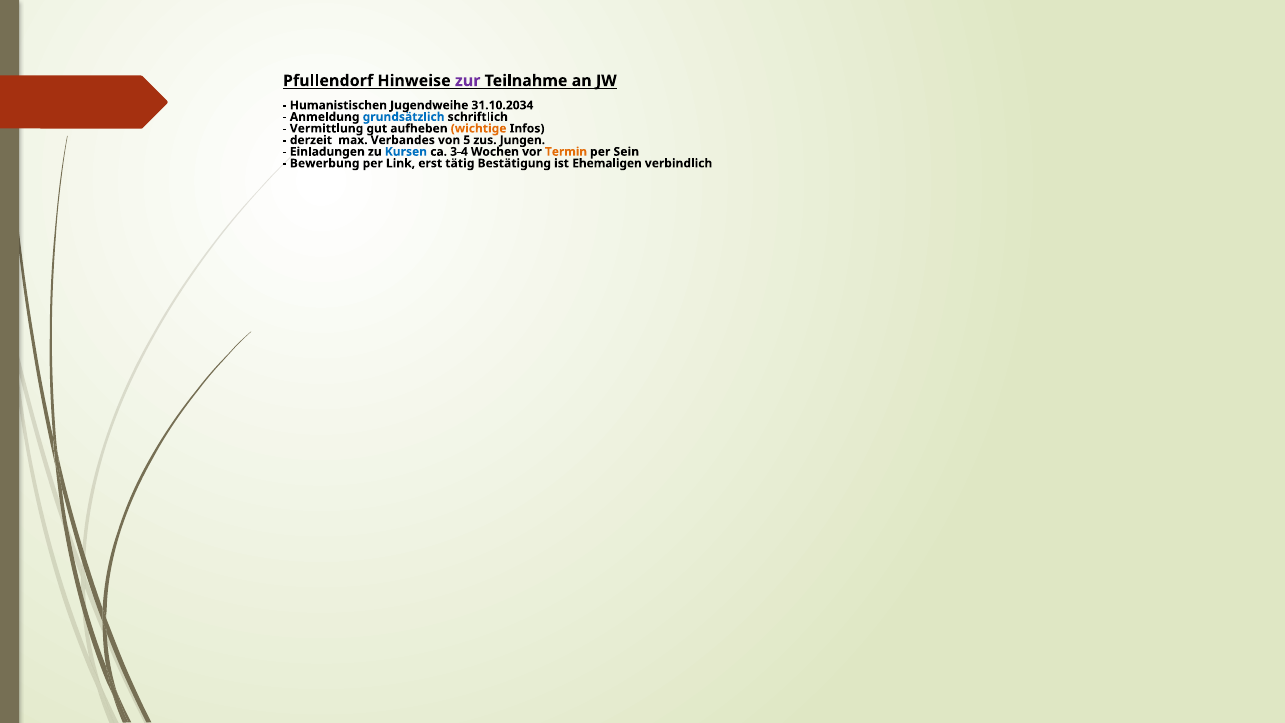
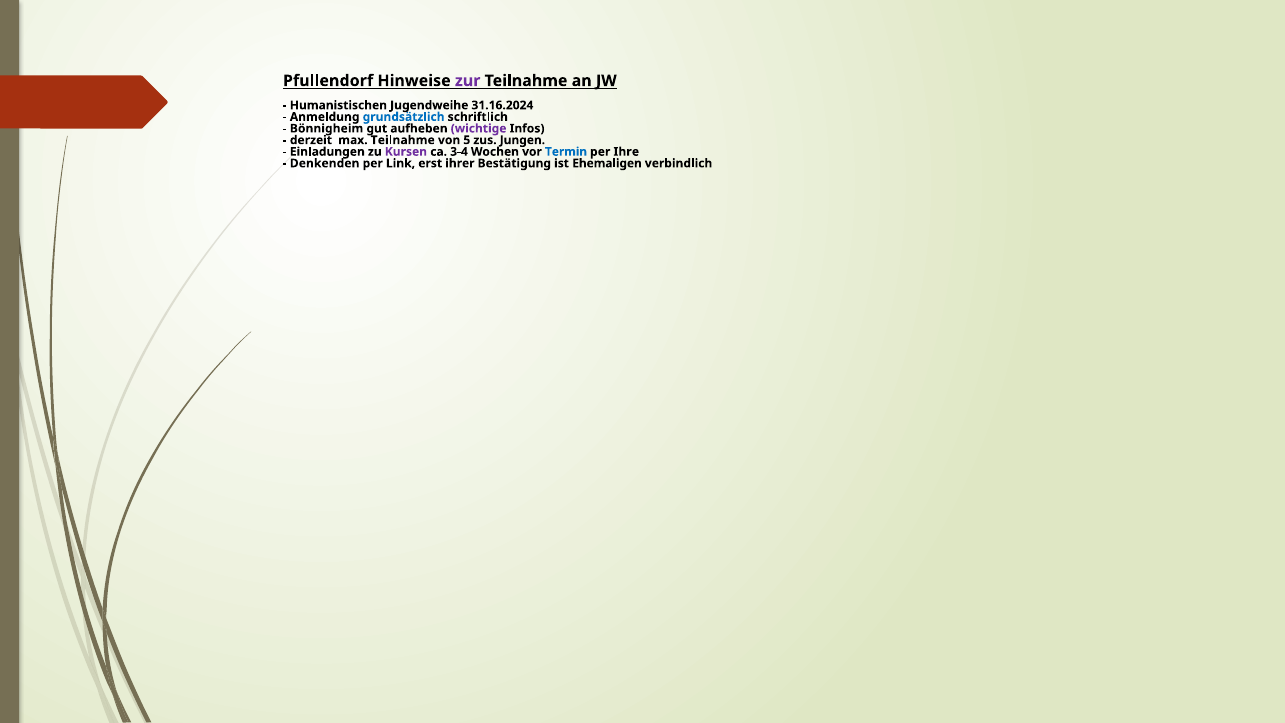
31.10.2034: 31.10.2034 -> 31.16.2024
Vermittlung: Vermittlung -> Bönnigheim
wichtige colour: orange -> purple
max Verbandes: Verbandes -> Teilnahme
Kursen colour: blue -> purple
Termin colour: orange -> blue
Sein: Sein -> Ihre
Bewerbung: Bewerbung -> Denkenden
tätig: tätig -> ihrer
